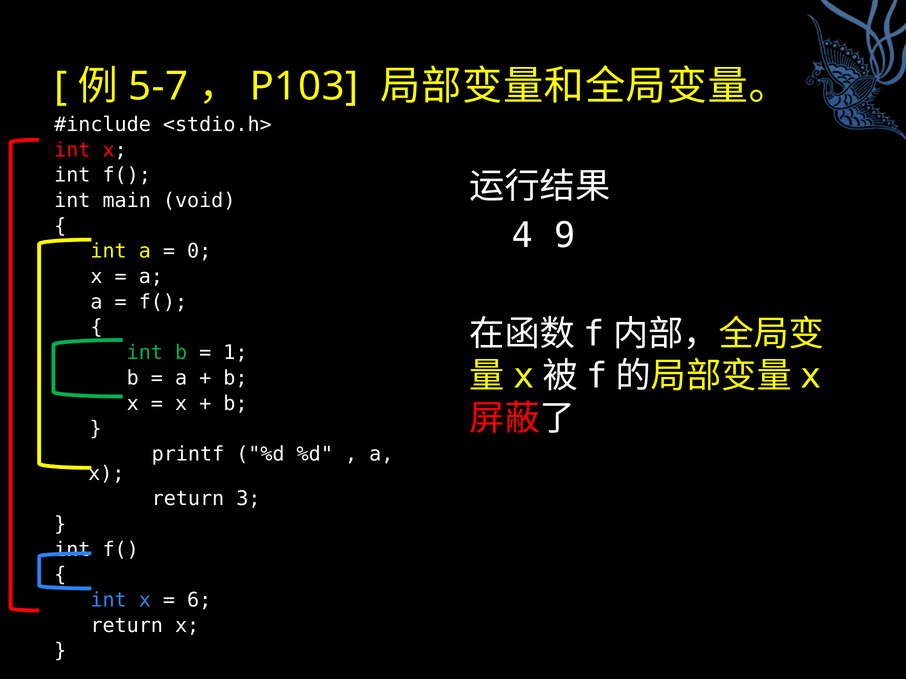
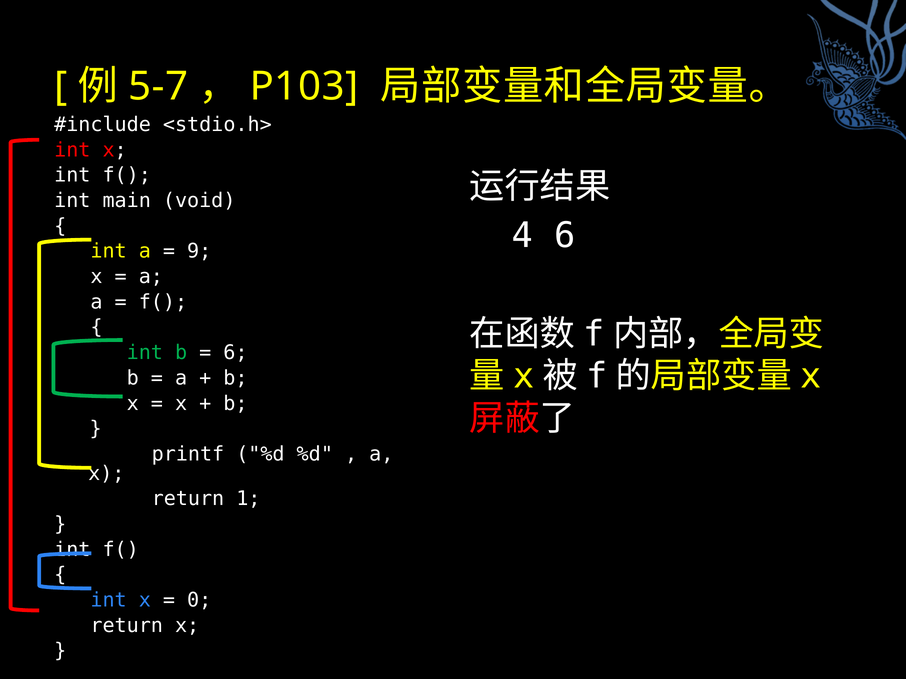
4 9: 9 -> 6
0: 0 -> 9
1 at (235, 353): 1 -> 6
3: 3 -> 1
6: 6 -> 0
